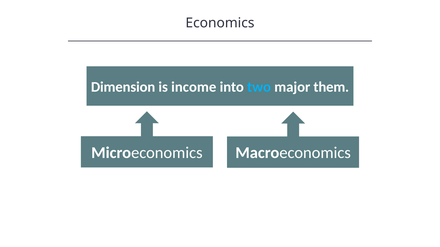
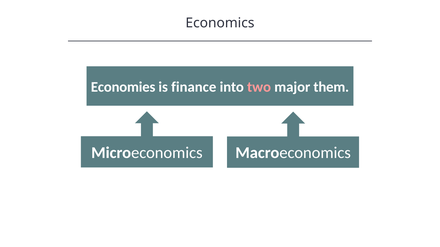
Dimension: Dimension -> Economies
income: income -> finance
two colour: light blue -> pink
